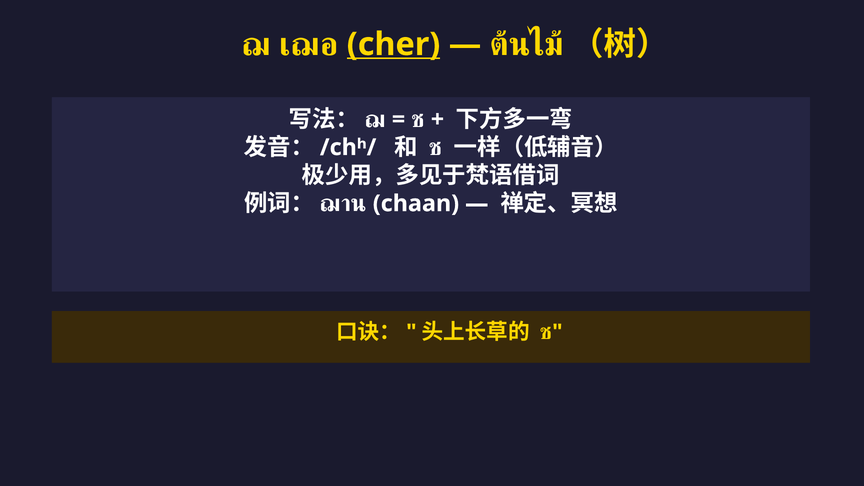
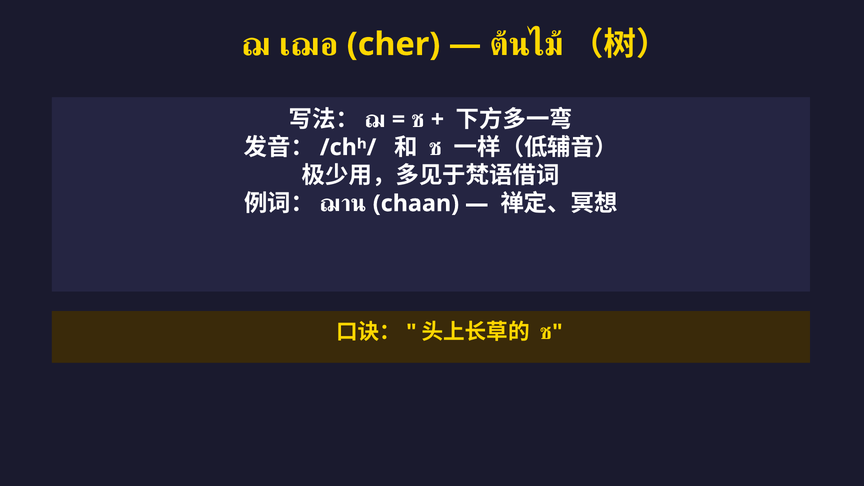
cher underline: present -> none
